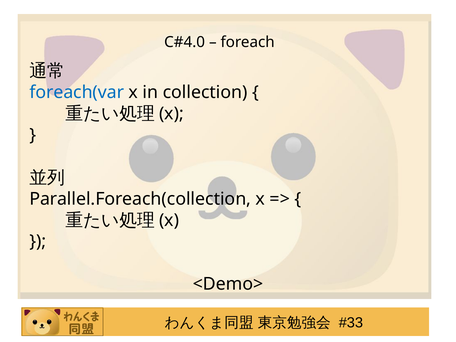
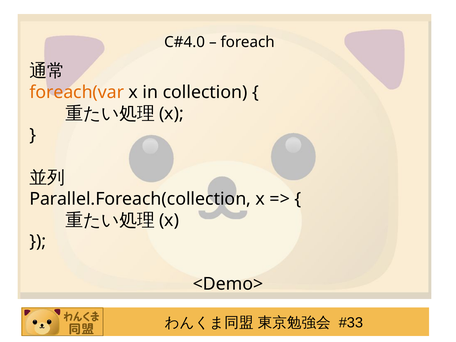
foreach(var colour: blue -> orange
